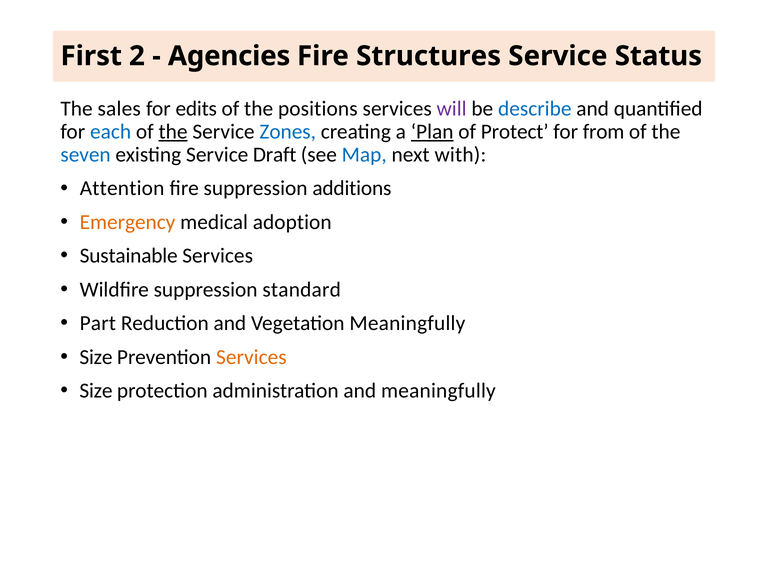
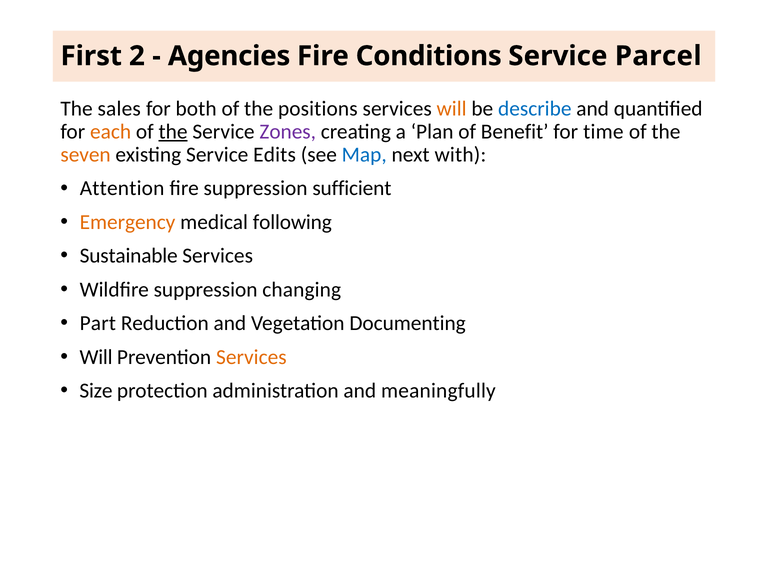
Structures: Structures -> Conditions
Status: Status -> Parcel
edits: edits -> both
will at (452, 109) colour: purple -> orange
each colour: blue -> orange
Zones colour: blue -> purple
Plan underline: present -> none
Protect: Protect -> Benefit
from: from -> time
seven colour: blue -> orange
Draft: Draft -> Edits
additions: additions -> sufficient
adoption: adoption -> following
standard: standard -> changing
Vegetation Meaningfully: Meaningfully -> Documenting
Size at (96, 357): Size -> Will
